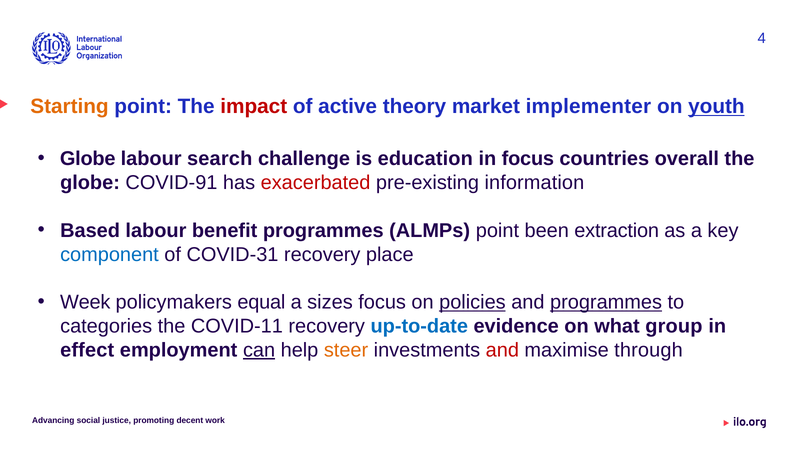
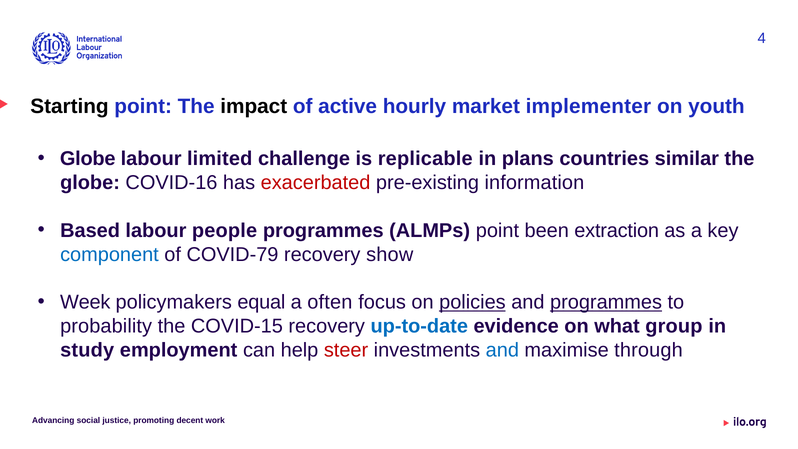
Starting colour: orange -> black
impact colour: red -> black
theory: theory -> hourly
youth underline: present -> none
search: search -> limited
education: education -> replicable
in focus: focus -> plans
overall: overall -> similar
COVID-91: COVID-91 -> COVID-16
benefit: benefit -> people
COVID-31: COVID-31 -> COVID-79
place: place -> show
sizes: sizes -> often
categories: categories -> probability
COVID-11: COVID-11 -> COVID-15
effect: effect -> study
can underline: present -> none
steer colour: orange -> red
and at (502, 350) colour: red -> blue
